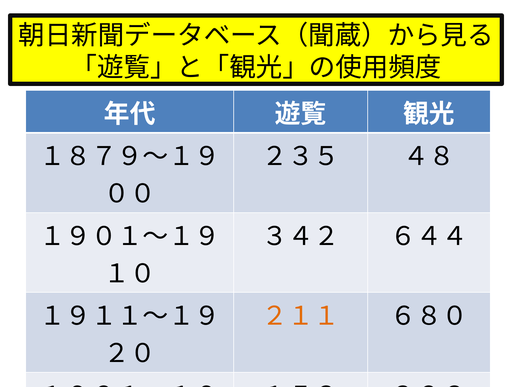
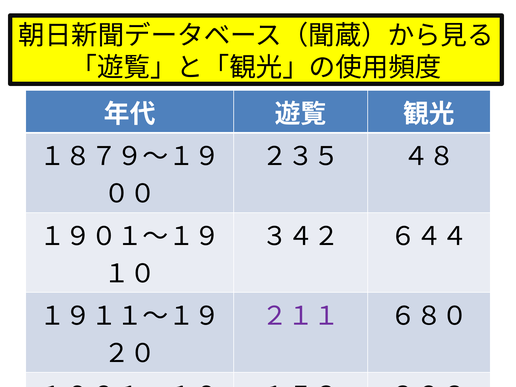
２１１ colour: orange -> purple
